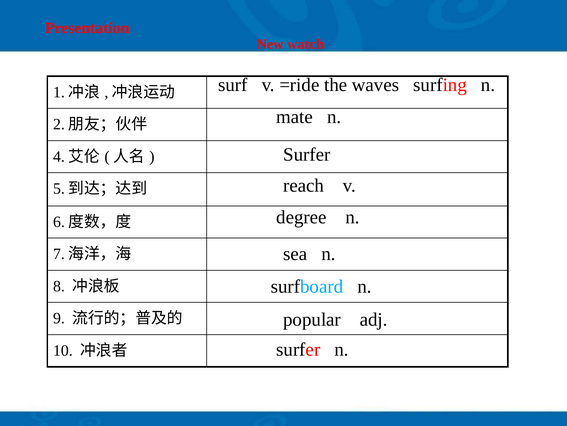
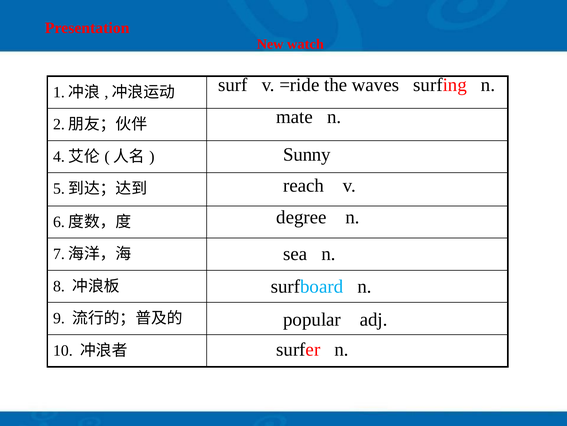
Surfer at (307, 154): Surfer -> Sunny
